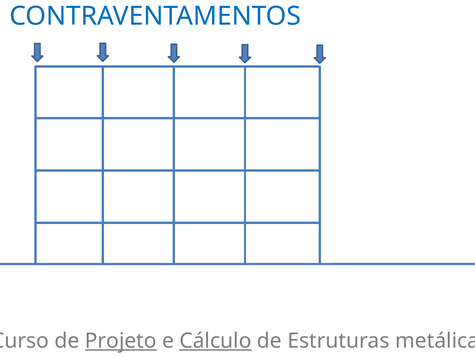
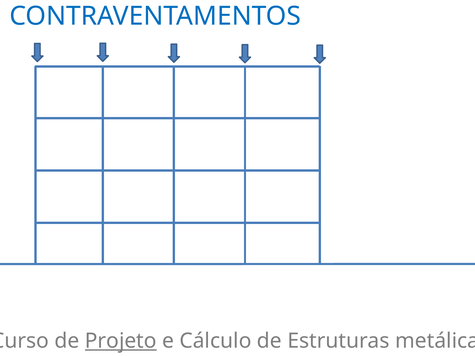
Cálculo underline: present -> none
